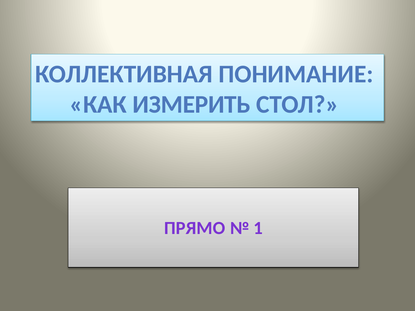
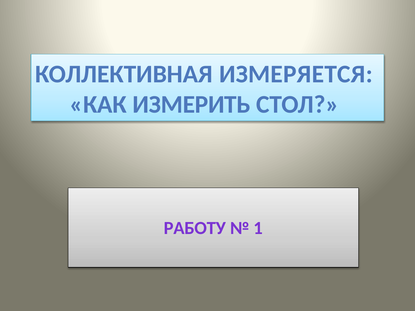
ПОНИМАНИЕ: ПОНИМАНИЕ -> ИЗМЕРЯЕТСЯ
ПРЯМО: ПРЯМО -> РАБОТУ
